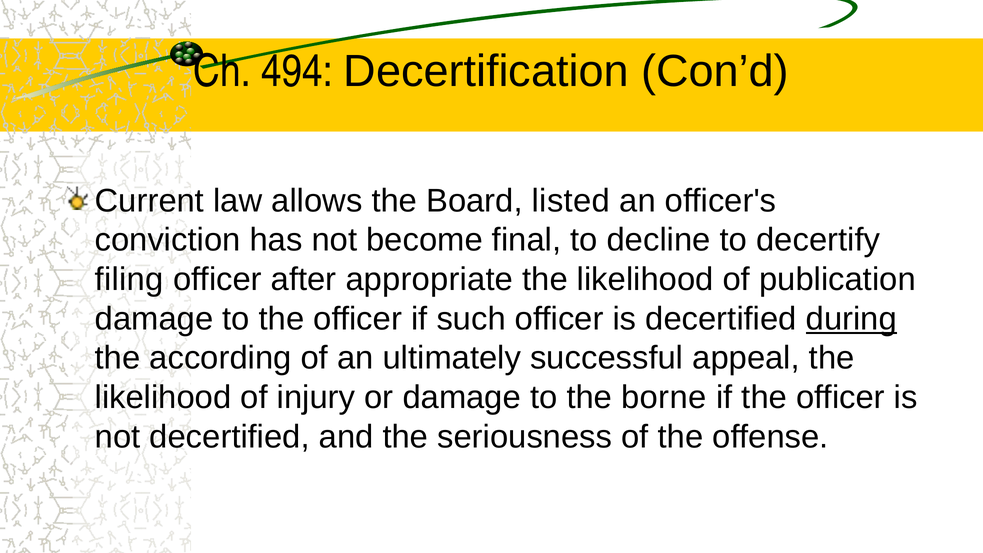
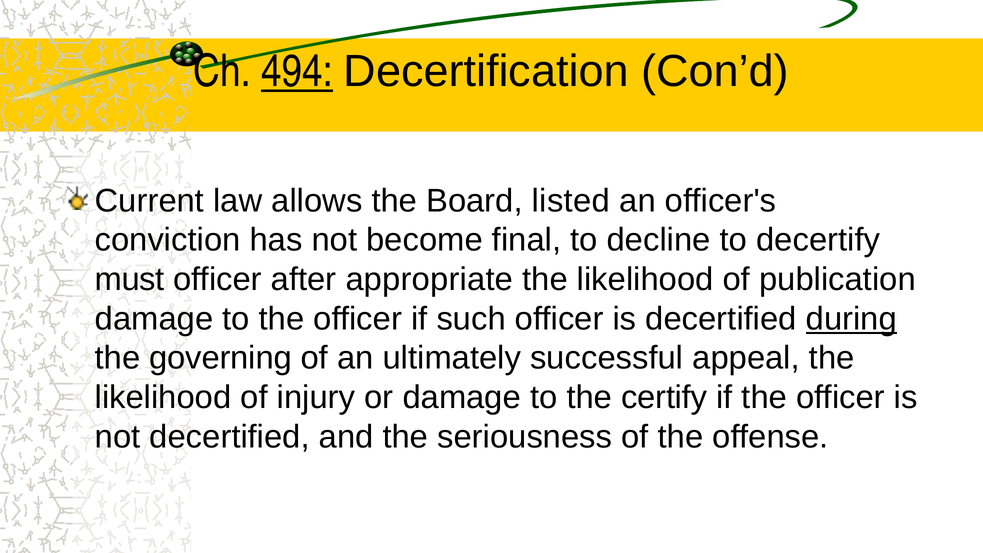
494 underline: none -> present
filing: filing -> must
according: according -> governing
borne: borne -> certify
